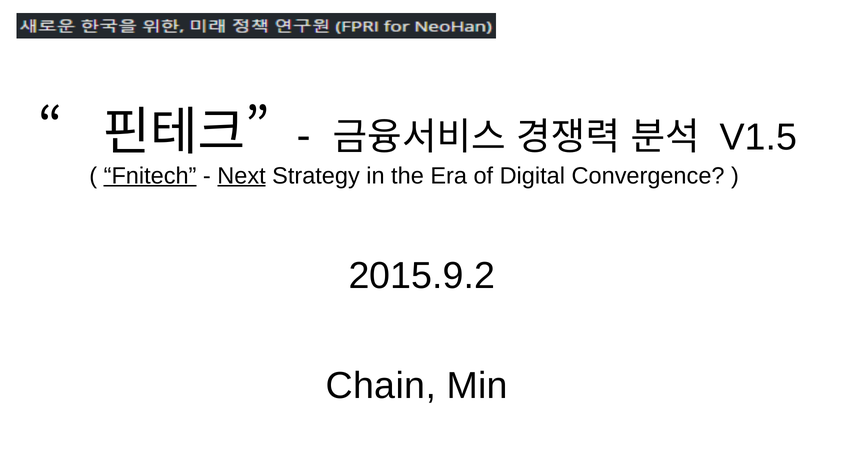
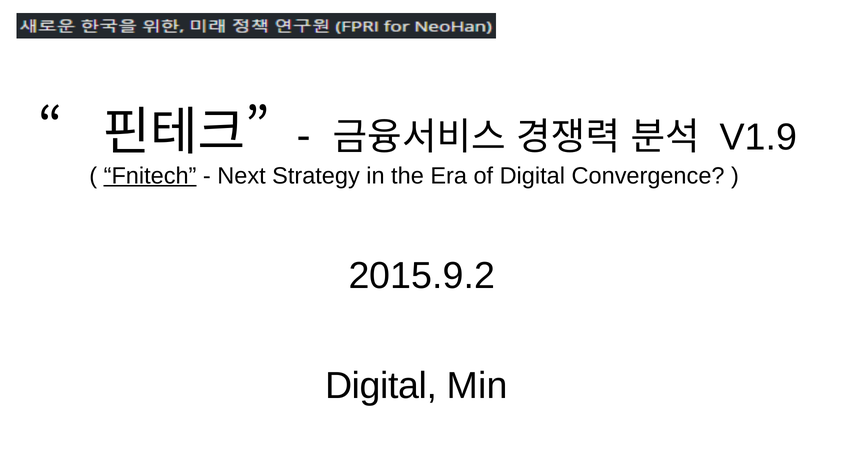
V1.5: V1.5 -> V1.9
Next underline: present -> none
Chain at (381, 386): Chain -> Digital
